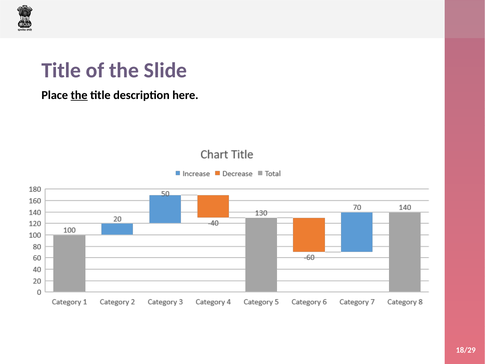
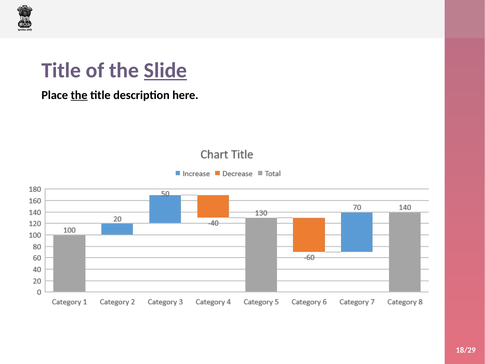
Slide underline: none -> present
